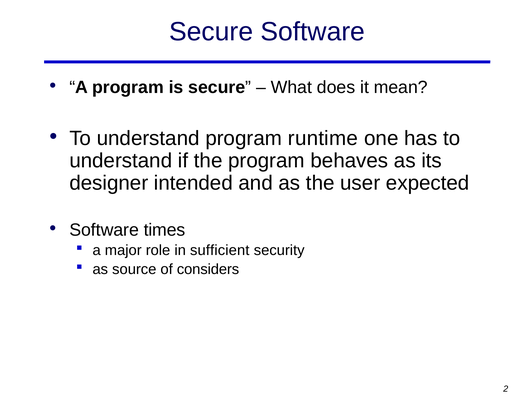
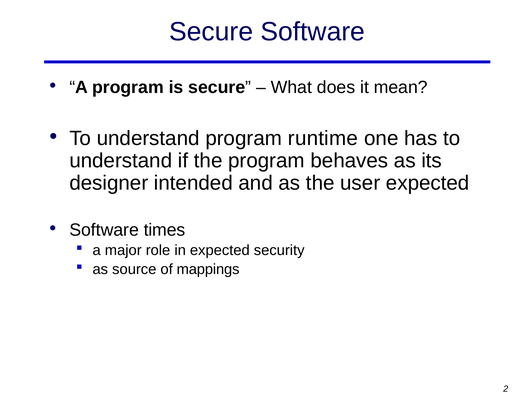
in sufficient: sufficient -> expected
considers: considers -> mappings
